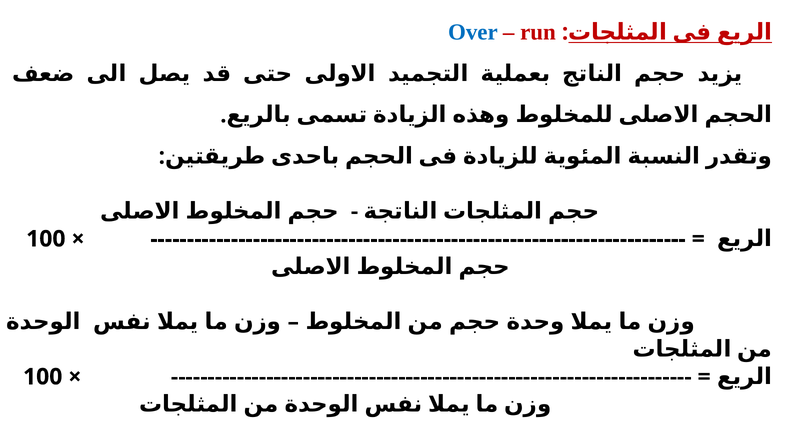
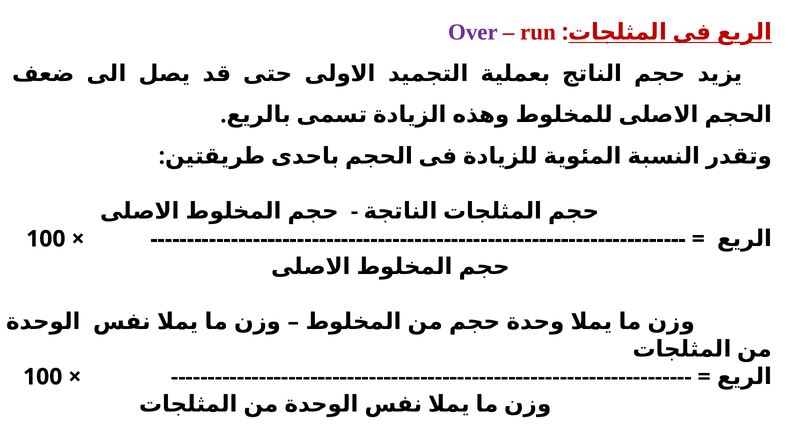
Over colour: blue -> purple
